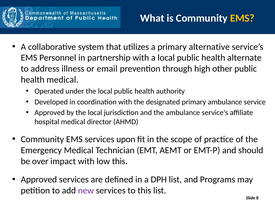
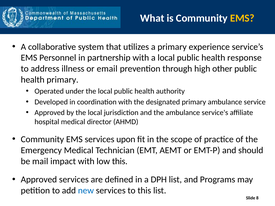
alternative: alternative -> experience
alternate: alternate -> response
health medical: medical -> primary
over: over -> mail
new colour: purple -> blue
